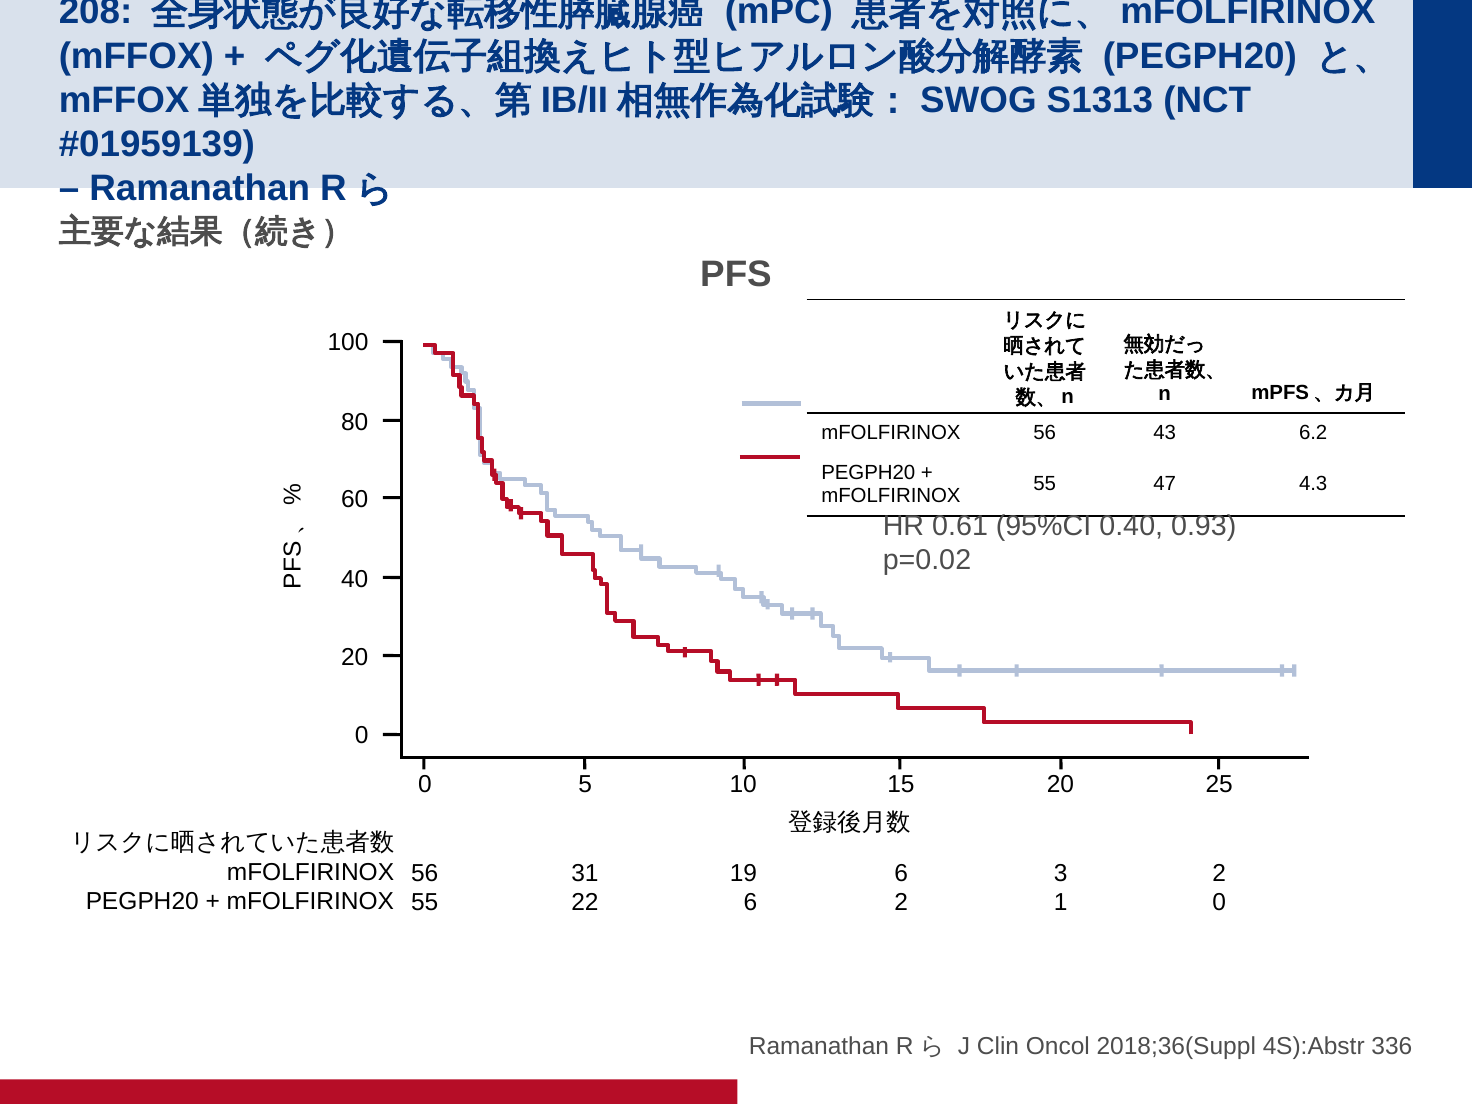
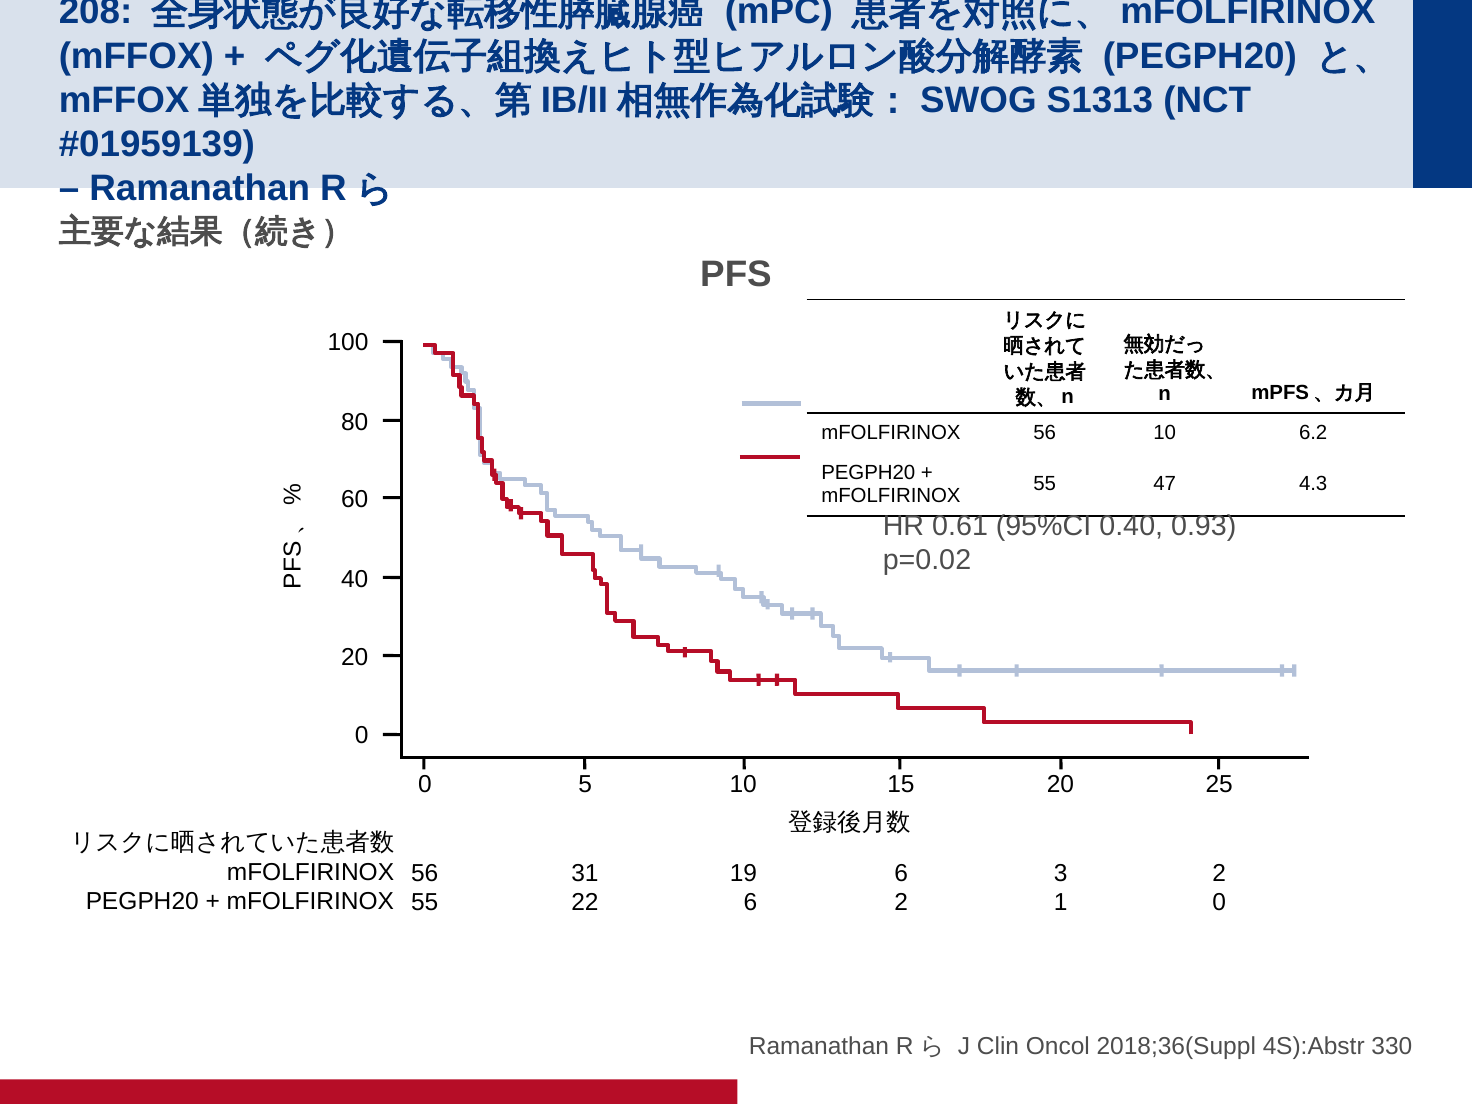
56 43: 43 -> 10
336: 336 -> 330
